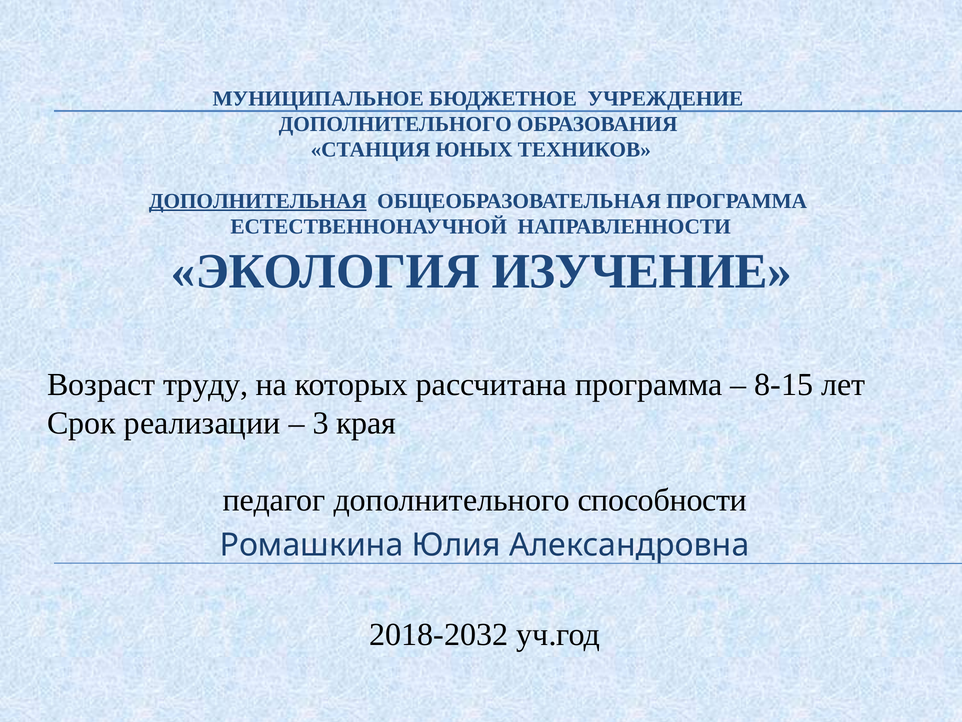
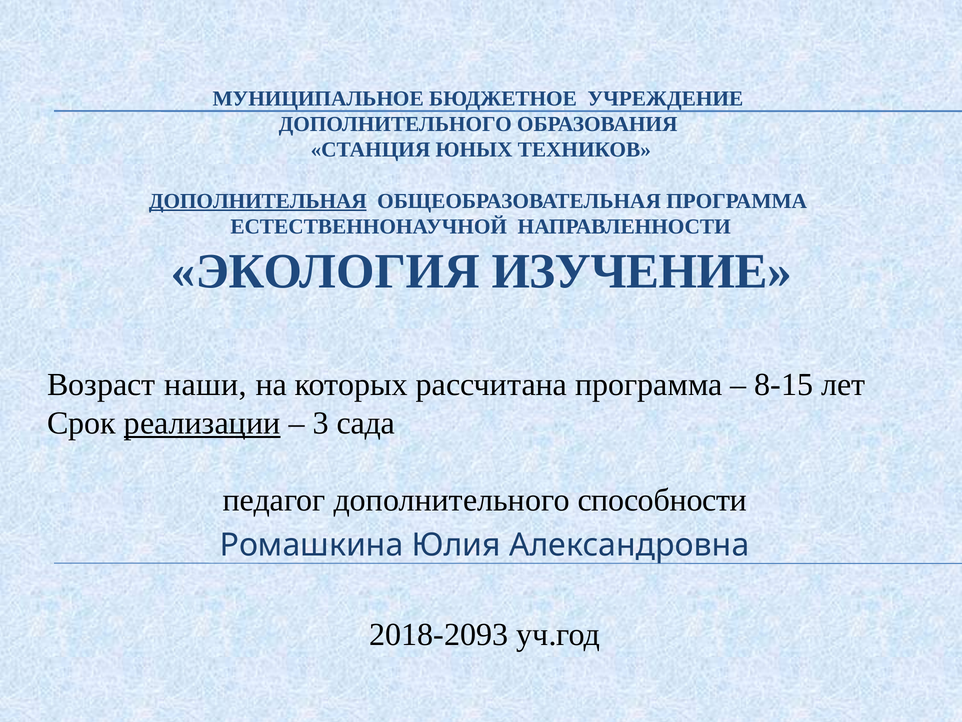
труду: труду -> наши
реализации underline: none -> present
края: края -> сада
2018-2032: 2018-2032 -> 2018-2093
